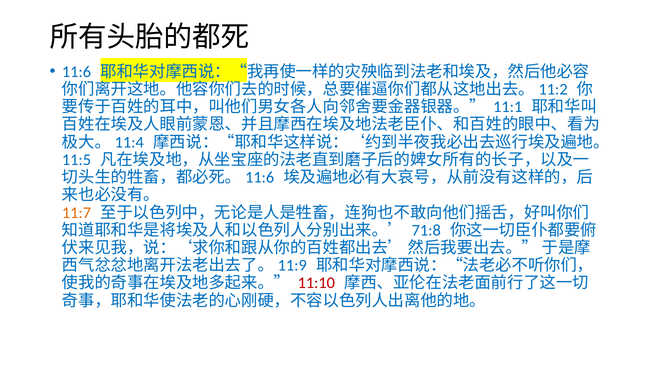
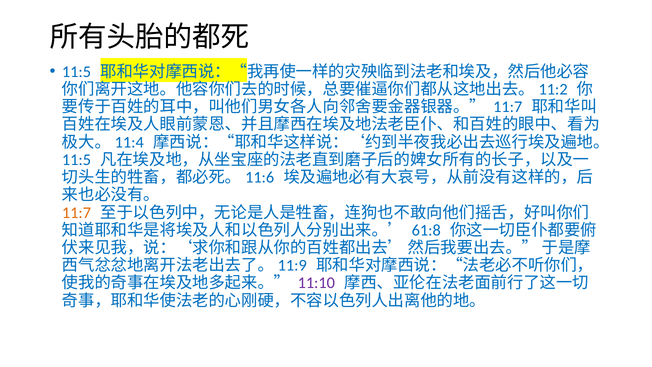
11:6 at (76, 72): 11:6 -> 11:5
11:1 at (508, 107): 11:1 -> 11:7
71:8: 71:8 -> 61:8
11:10 colour: red -> purple
